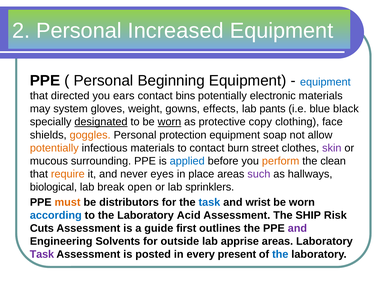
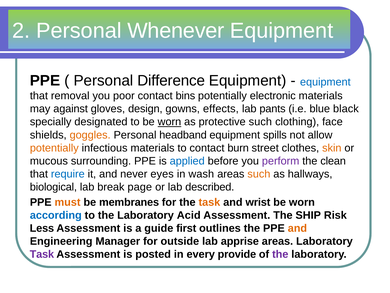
Increased: Increased -> Whenever
Beginning: Beginning -> Difference
directed: directed -> removal
ears: ears -> poor
system: system -> against
weight: weight -> design
designated underline: present -> none
protective copy: copy -> such
protection: protection -> headband
soap: soap -> spills
skin colour: purple -> orange
perform colour: orange -> purple
require colour: orange -> blue
place: place -> wash
such at (259, 174) colour: purple -> orange
open: open -> page
sprinklers: sprinklers -> described
distributors: distributors -> membranes
task at (209, 202) colour: blue -> orange
Cuts: Cuts -> Less
and at (297, 228) colour: purple -> orange
Solvents: Solvents -> Manager
present: present -> provide
the at (280, 254) colour: blue -> purple
